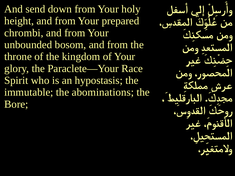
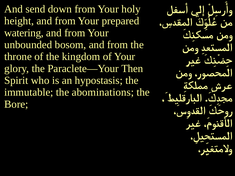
chrombi: chrombi -> watering
Race: Race -> Then
